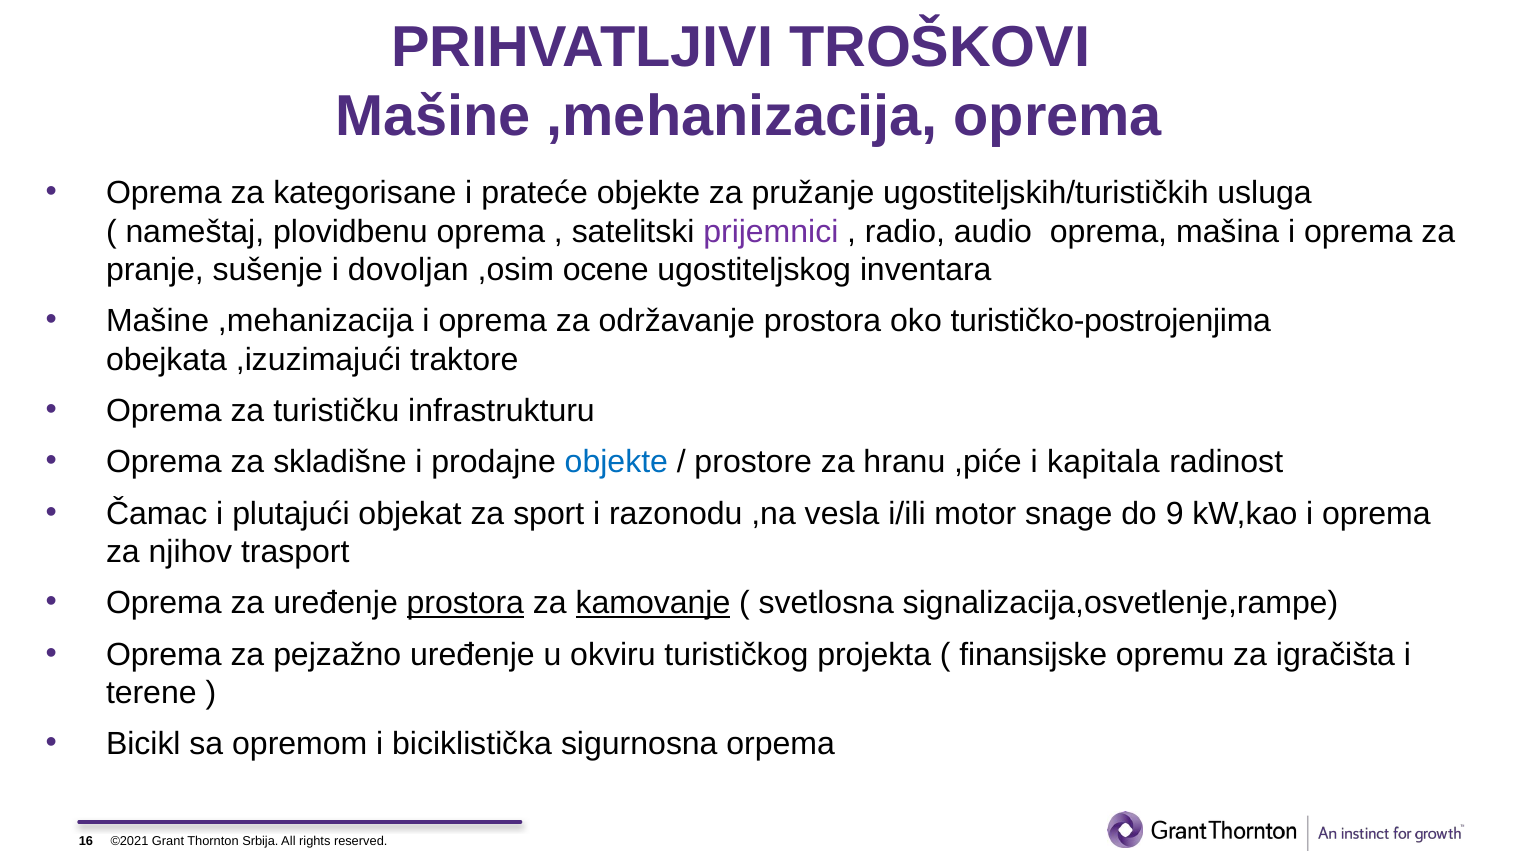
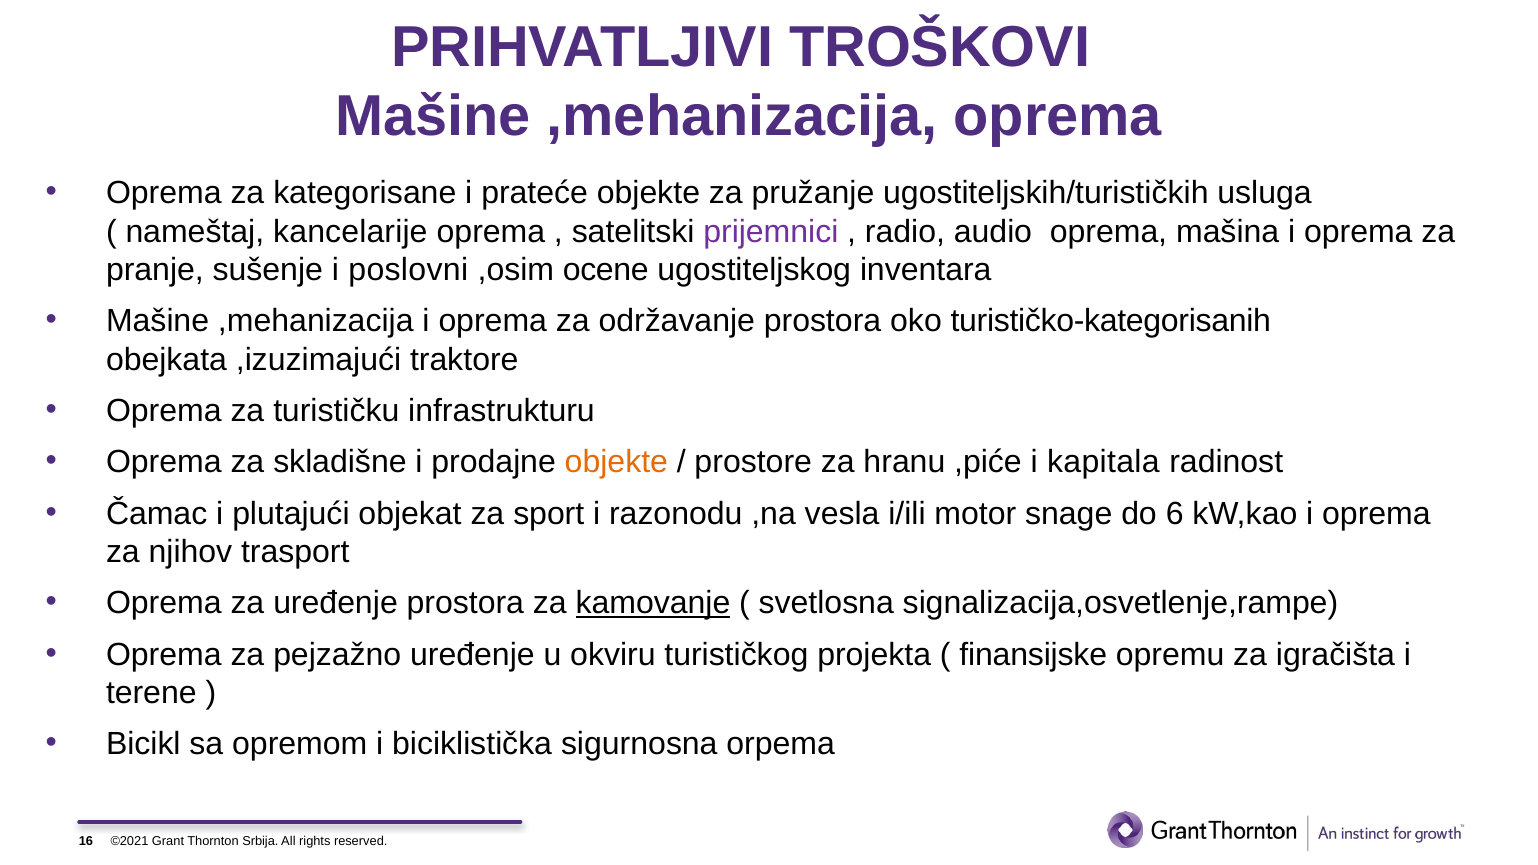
plovidbenu: plovidbenu -> kancelarije
dovoljan: dovoljan -> poslovni
turističko-postrojenjima: turističko-postrojenjima -> turističko-kategorisanih
objekte at (616, 462) colour: blue -> orange
9: 9 -> 6
prostora at (465, 603) underline: present -> none
